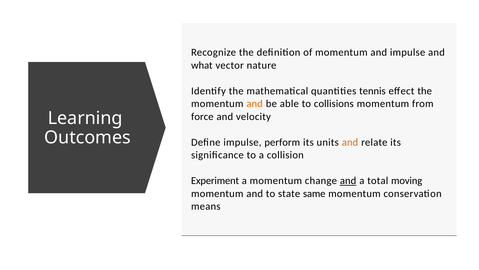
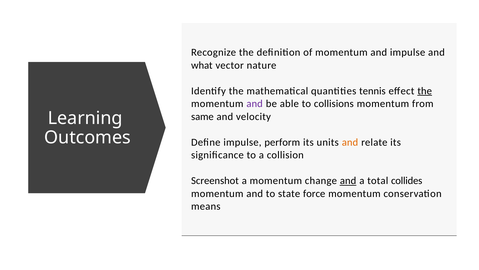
the at (425, 91) underline: none -> present
and at (255, 104) colour: orange -> purple
force: force -> same
Experiment: Experiment -> Screenshot
moving: moving -> collides
same: same -> force
